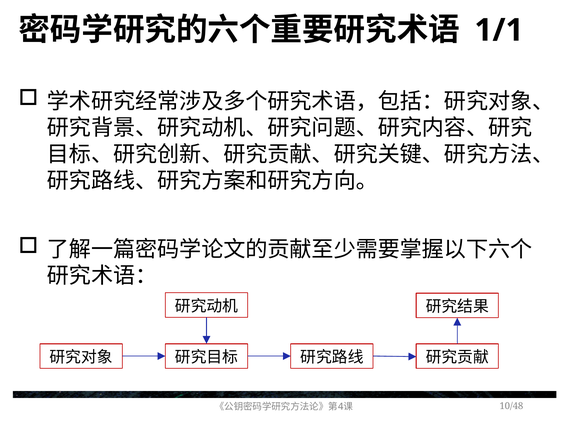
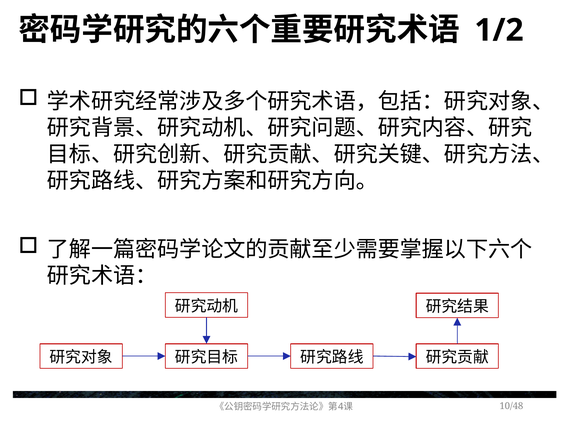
1/1: 1/1 -> 1/2
